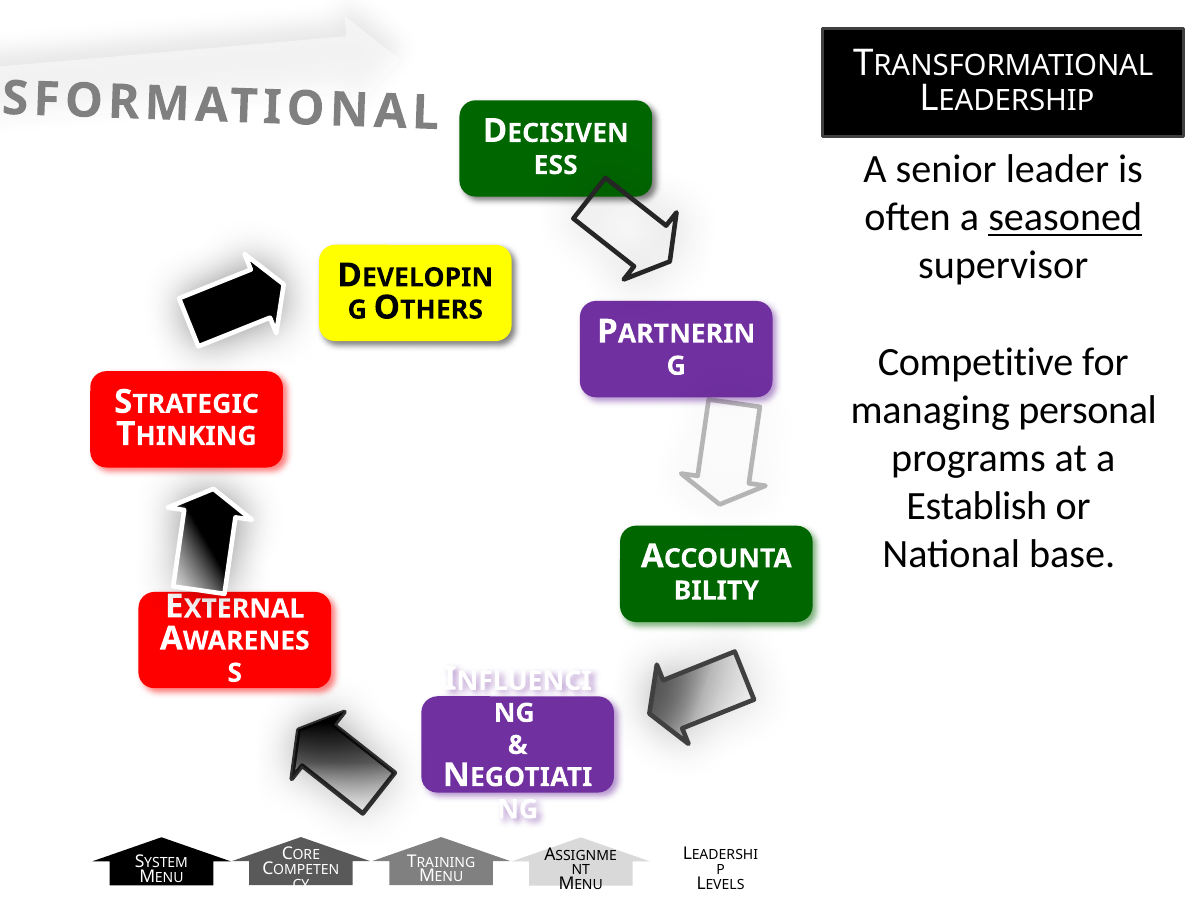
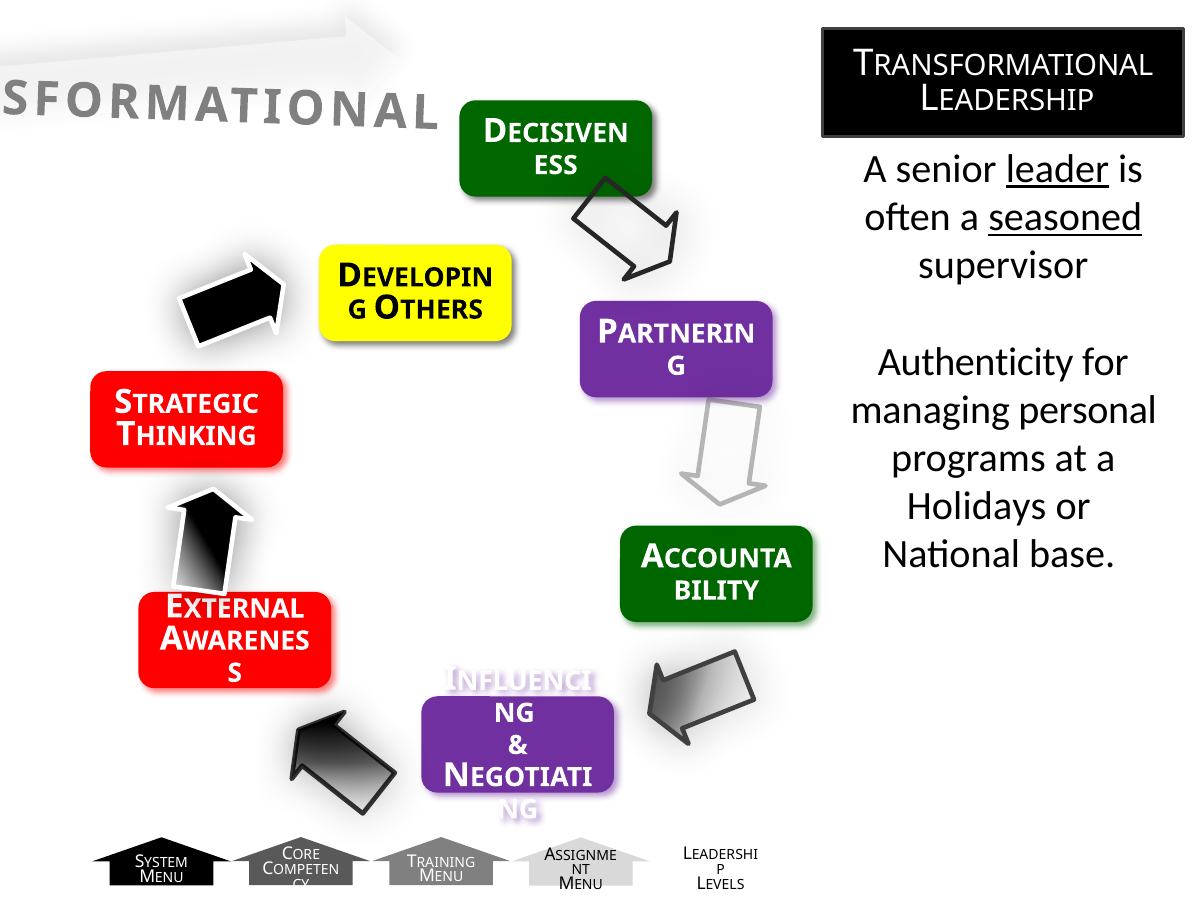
leader underline: none -> present
Competitive: Competitive -> Authenticity
Establish: Establish -> Holidays
